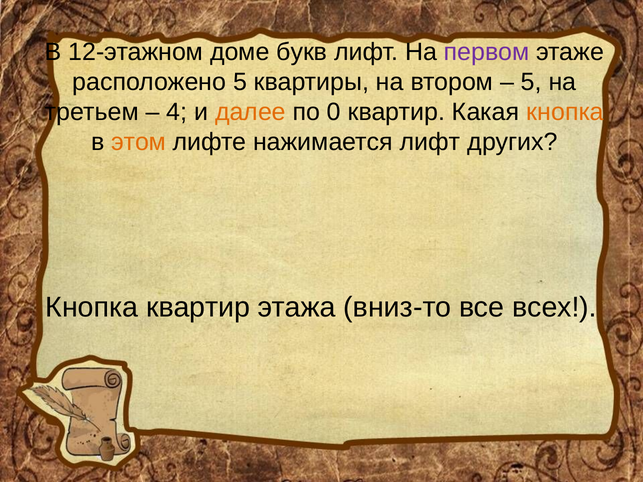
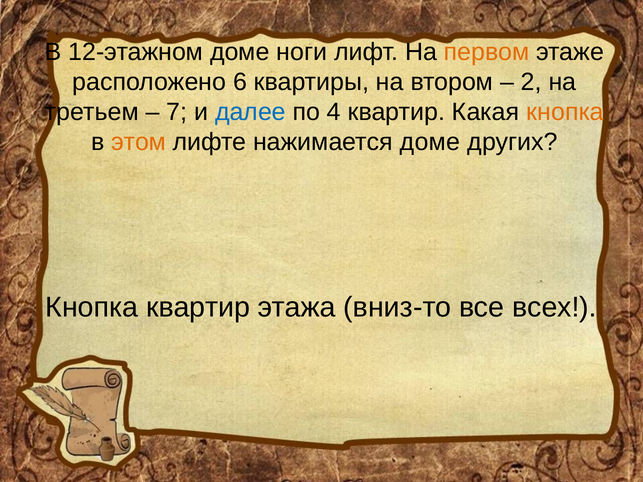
букв: букв -> ноги
первом colour: purple -> orange
расположено 5: 5 -> 6
5 at (531, 82): 5 -> 2
4: 4 -> 7
далее colour: orange -> blue
0: 0 -> 4
нажимается лифт: лифт -> доме
